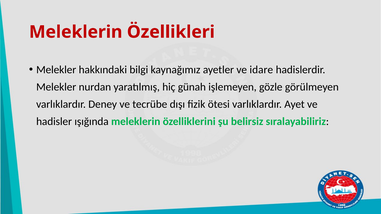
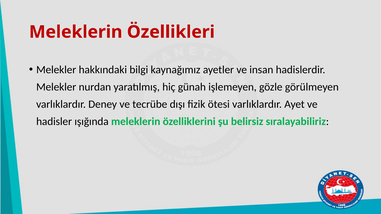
idare: idare -> insan
